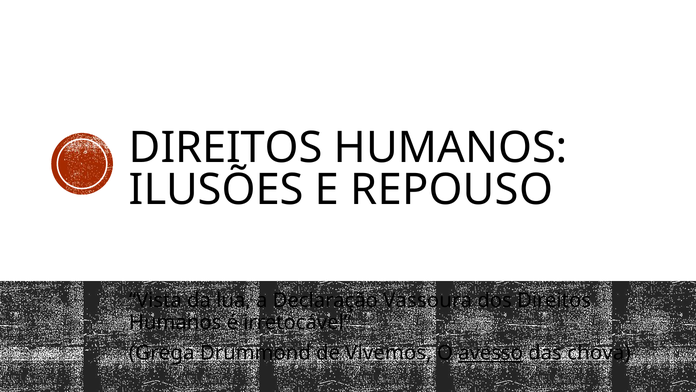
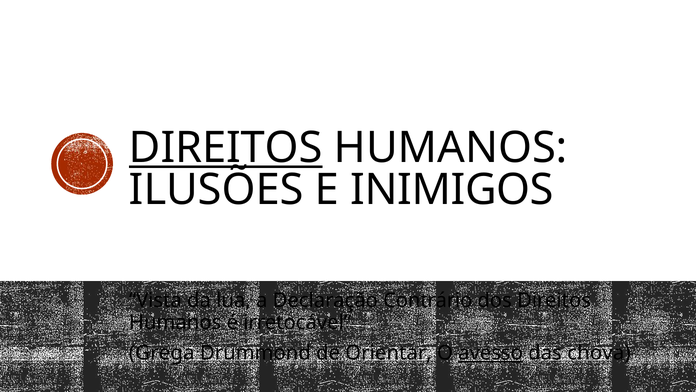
DIREITOS at (226, 148) underline: none -> present
REPOUSO: REPOUSO -> INIMIGOS
Vassoura: Vassoura -> Contrário
Vivemos: Vivemos -> Orientar
